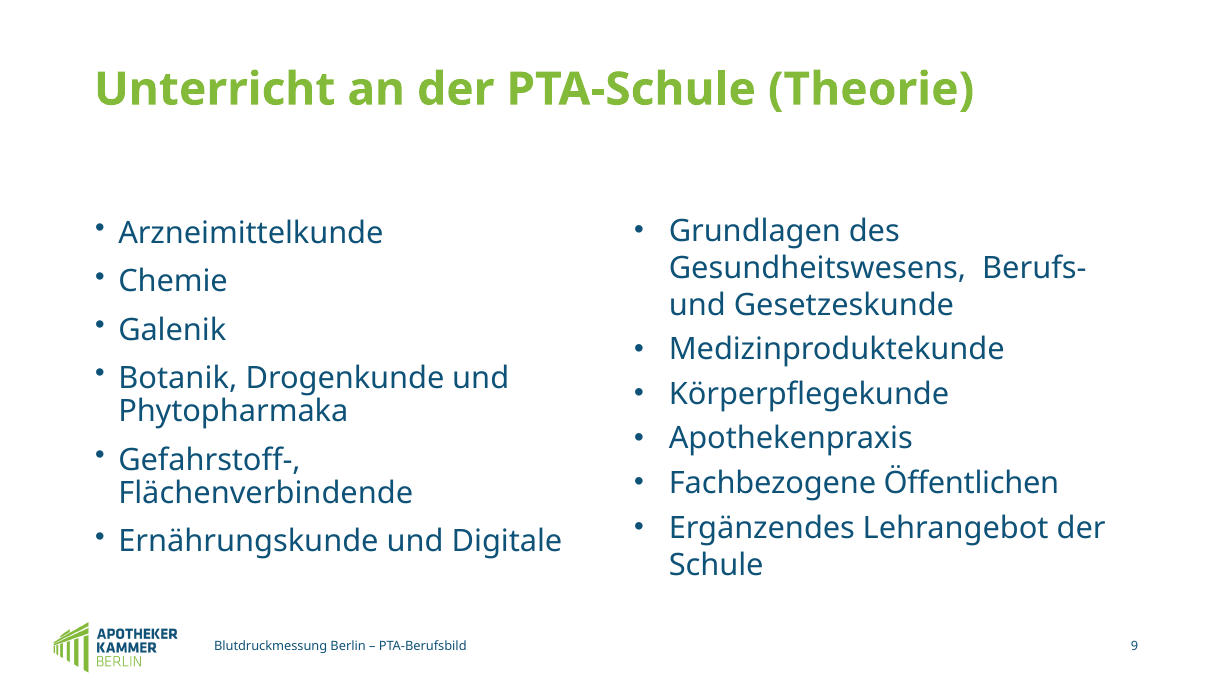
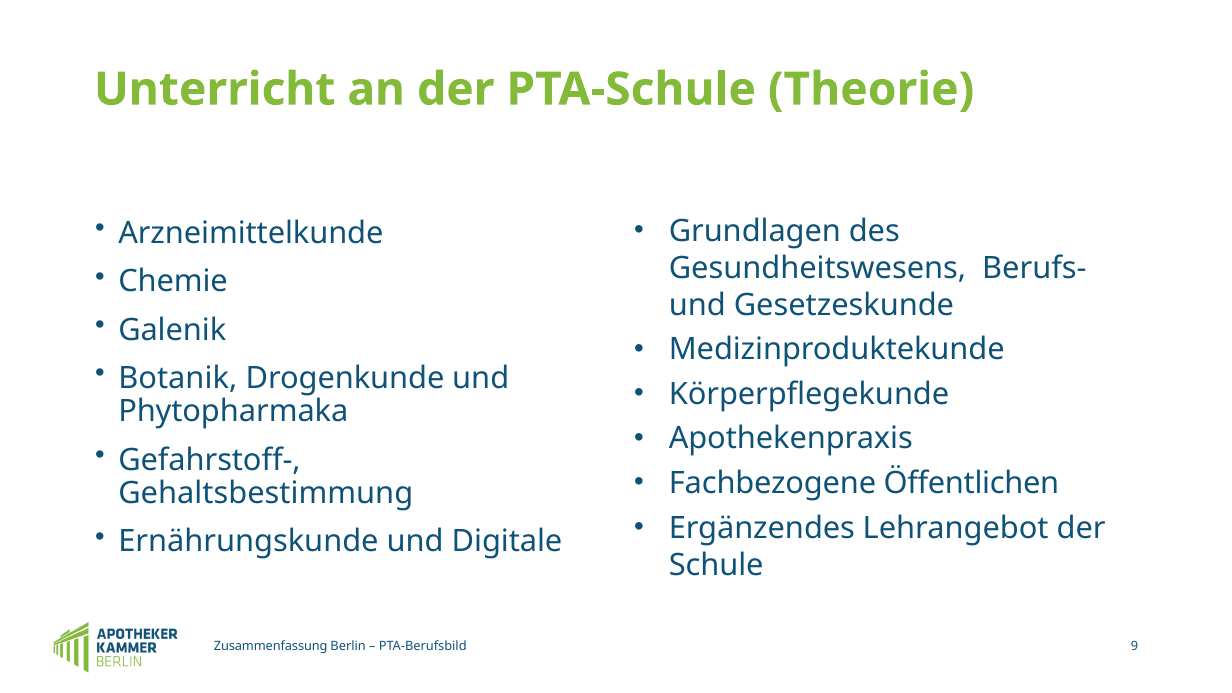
Flächenverbindende: Flächenverbindende -> Gehaltsbestimmung
Blutdruckmessung: Blutdruckmessung -> Zusammenfassung
